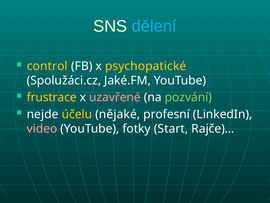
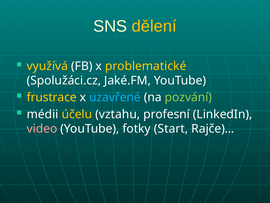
dělení colour: light blue -> yellow
control: control -> využívá
psychopatické: psychopatické -> problematické
uzavřené colour: pink -> light blue
nejde: nejde -> médii
nějaké: nějaké -> vztahu
